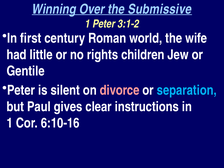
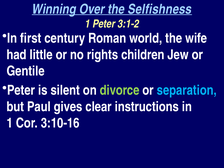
Submissive: Submissive -> Selfishness
divorce colour: pink -> light green
6:10-16: 6:10-16 -> 3:10-16
